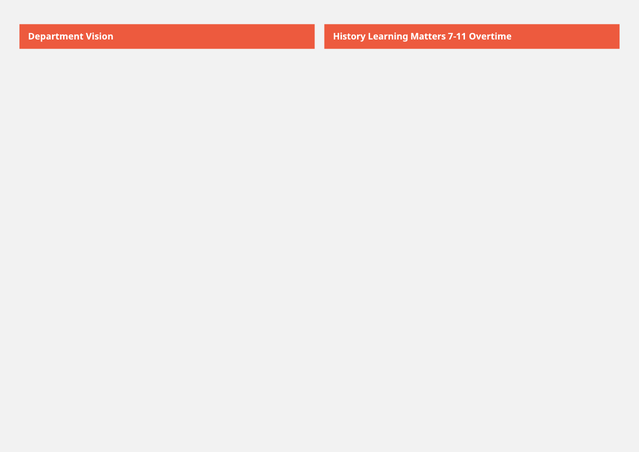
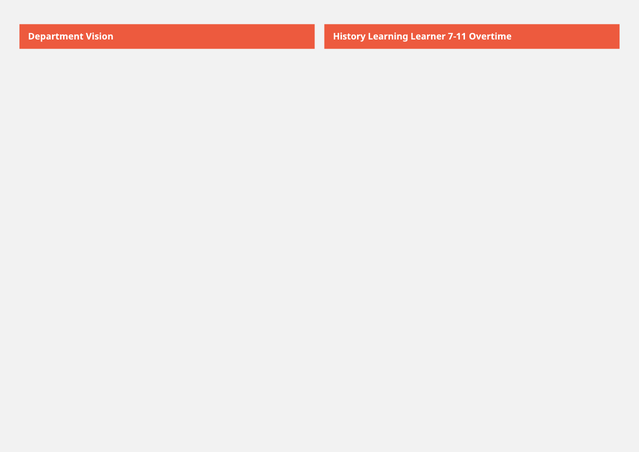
Matters: Matters -> Learner
